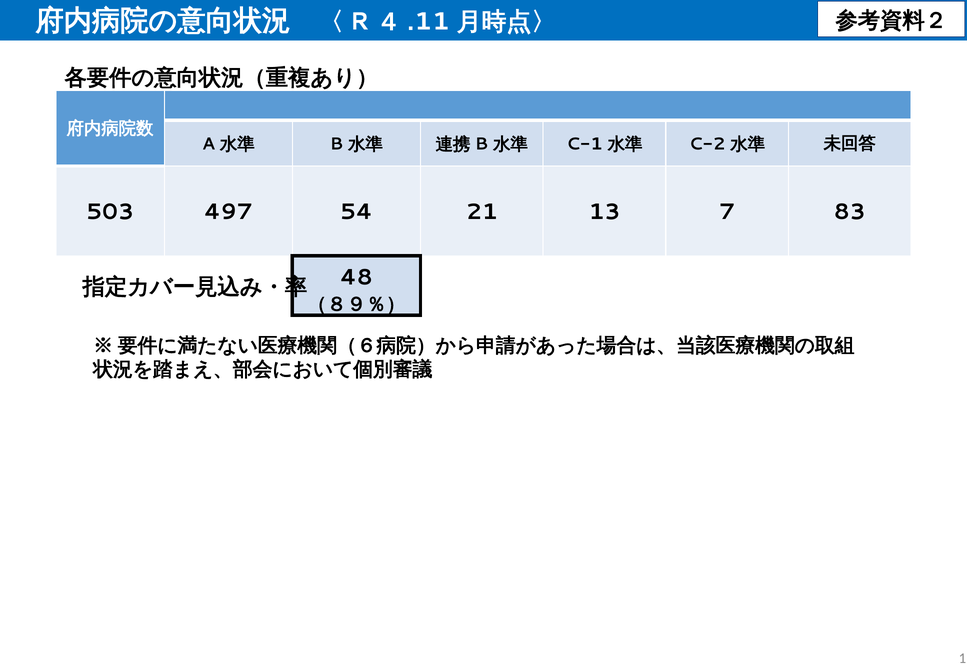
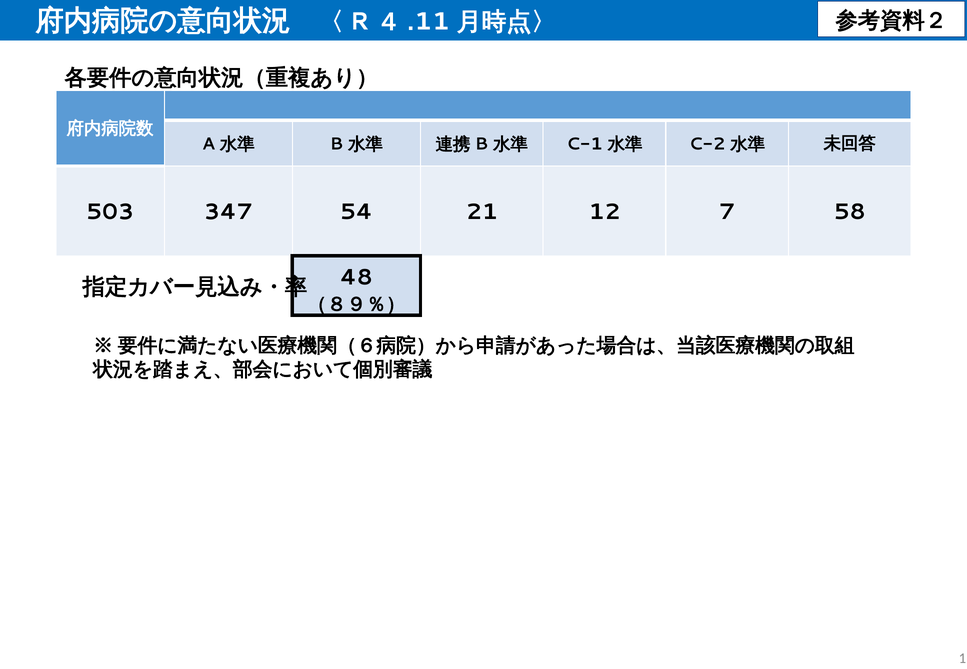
497: 497 -> 347
13: 13 -> 12
83: 83 -> 58
